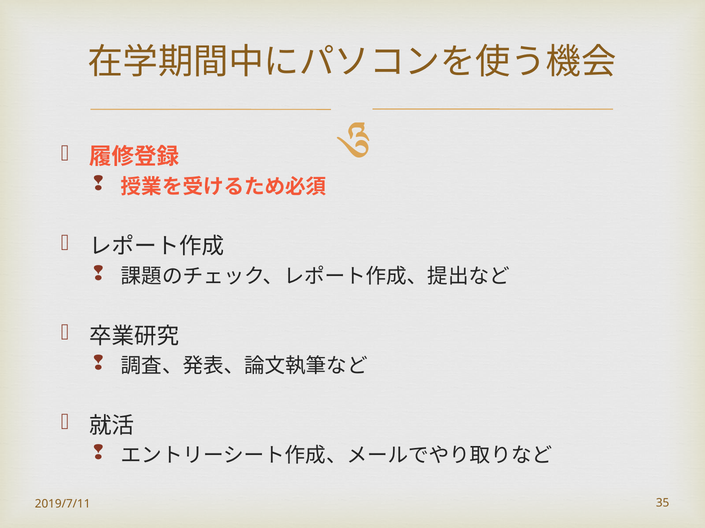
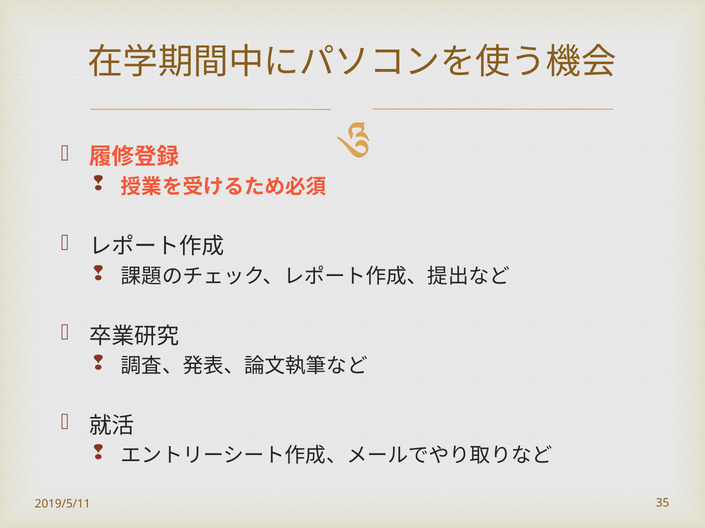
2019/7/11: 2019/7/11 -> 2019/5/11
